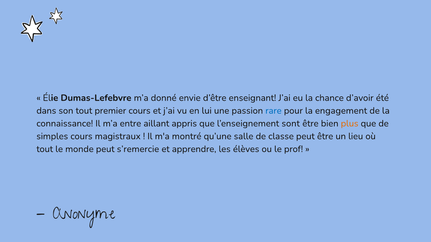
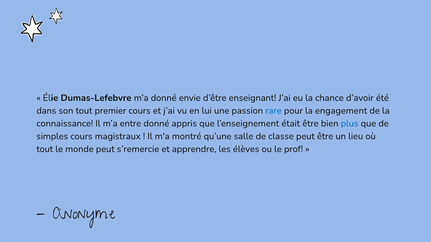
entre aillant: aillant -> donné
sont: sont -> était
plus colour: orange -> blue
